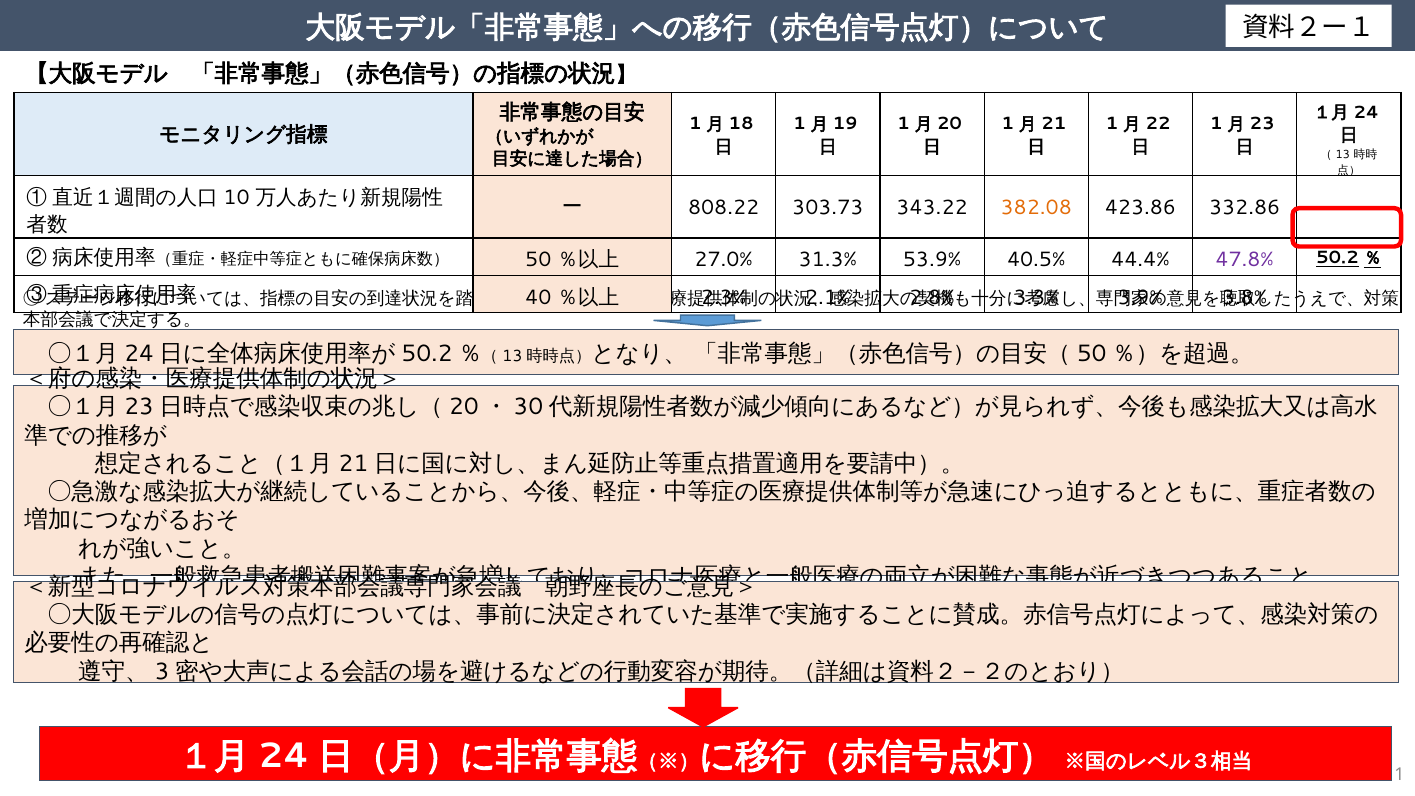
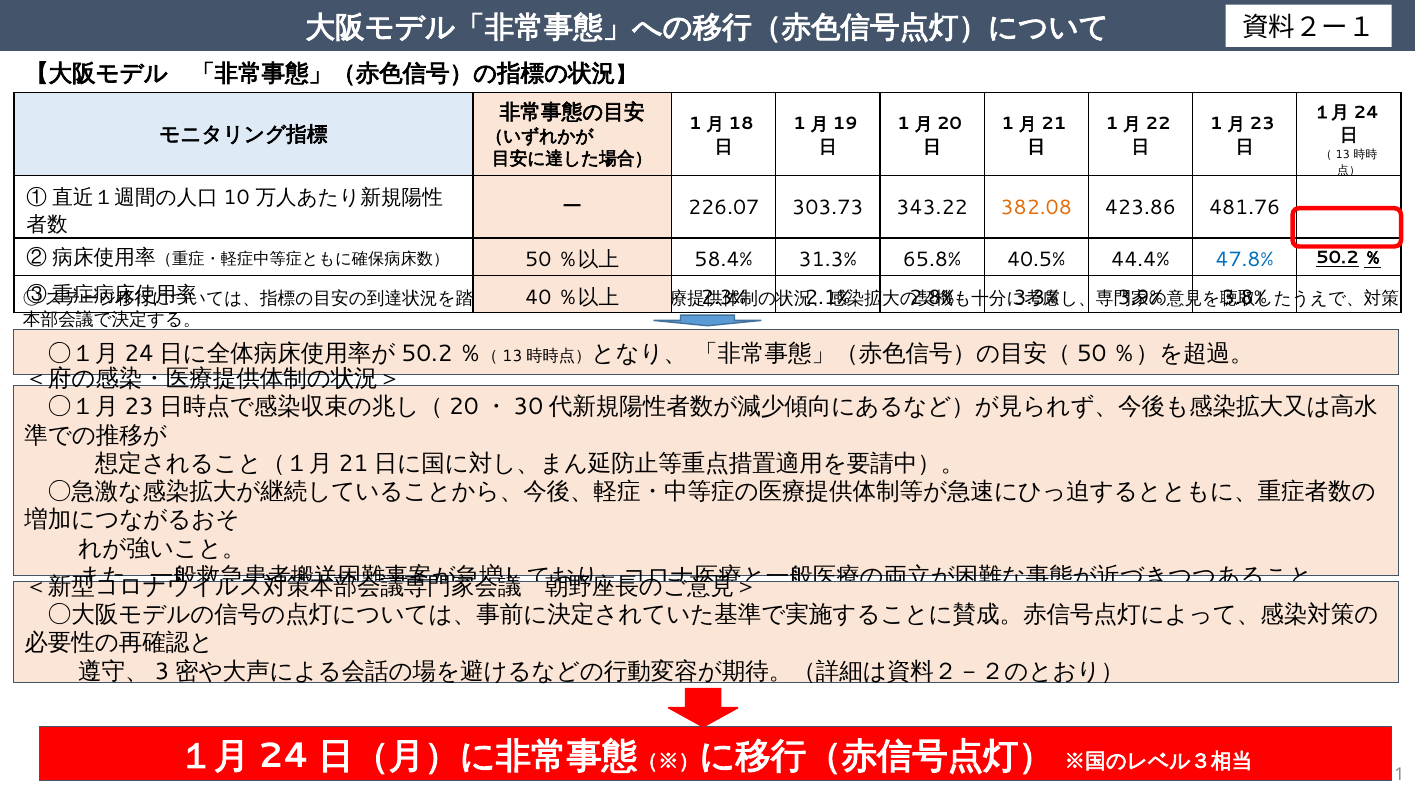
808.22: 808.22 -> 226.07
332.86: 332.86 -> 481.76
27.0%: 27.0% -> 58.4%
53.9%: 53.9% -> 65.8%
47.8% colour: purple -> blue
